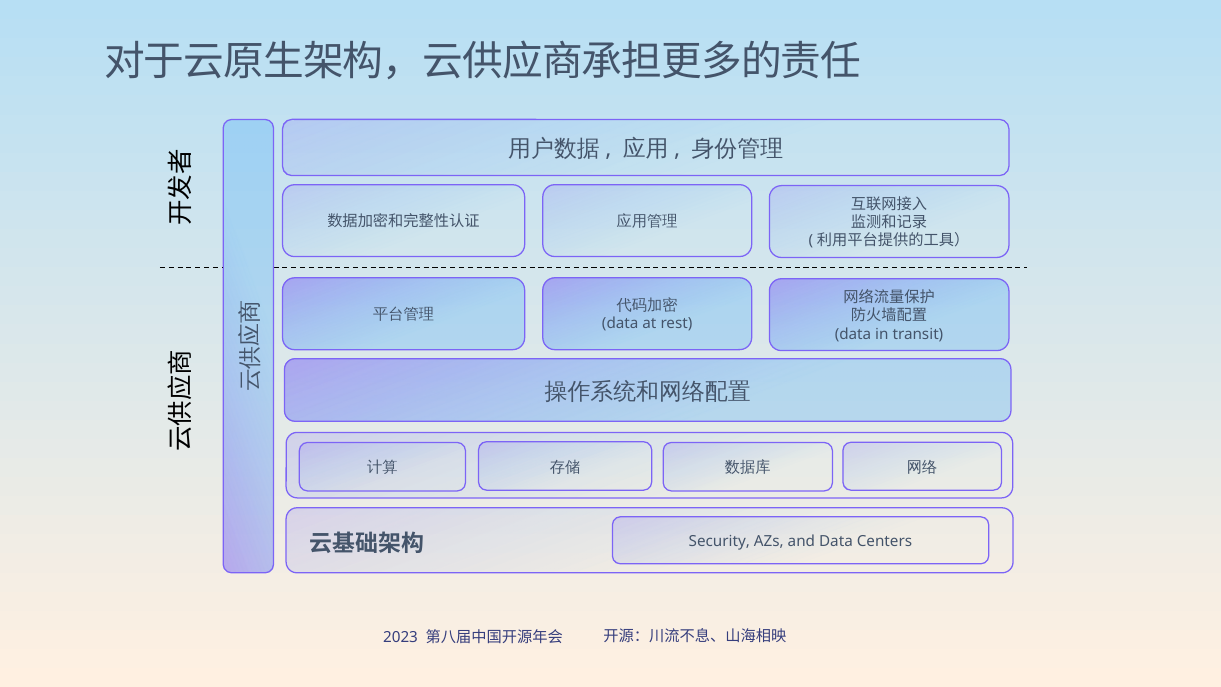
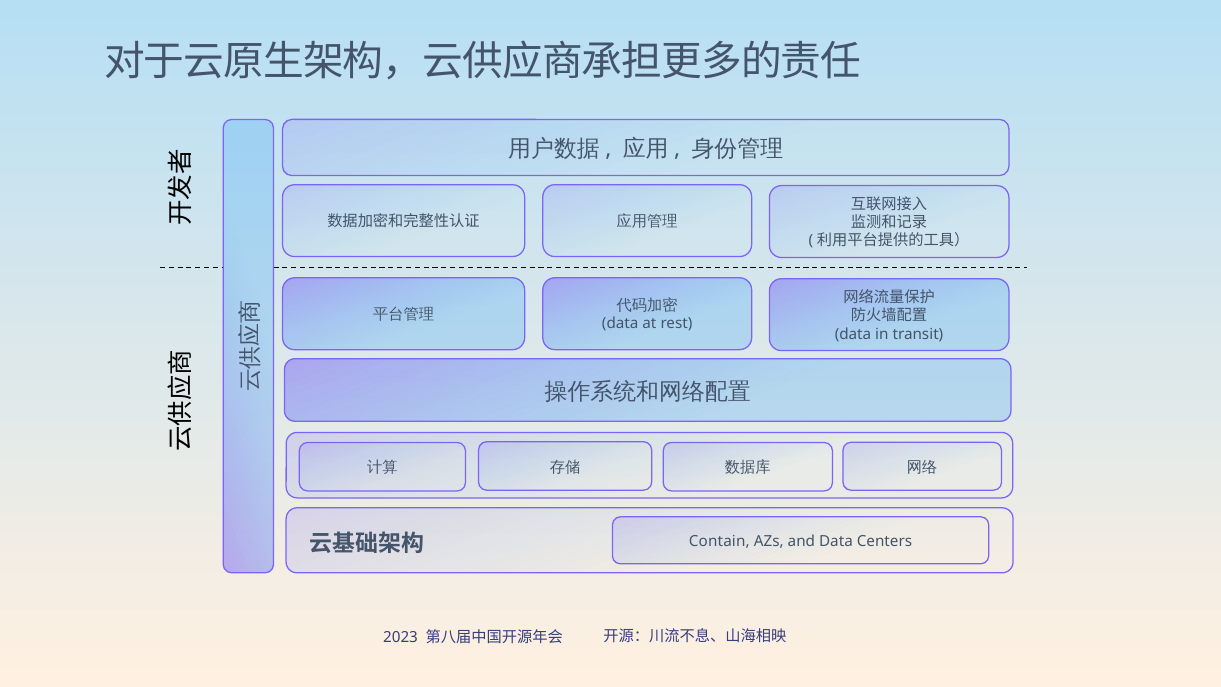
Security: Security -> Contain
